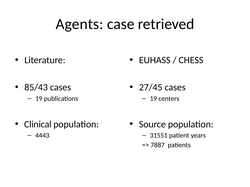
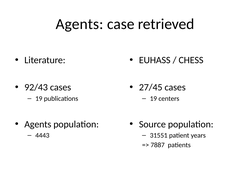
85/43: 85/43 -> 92/43
Clinical at (38, 125): Clinical -> Agents
